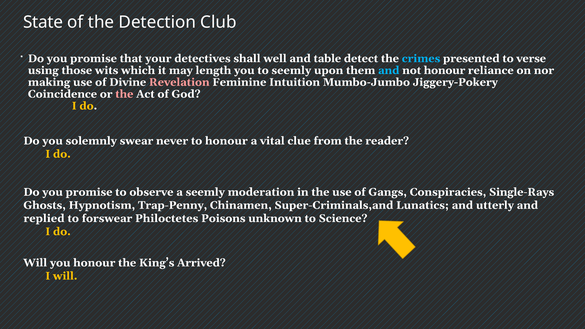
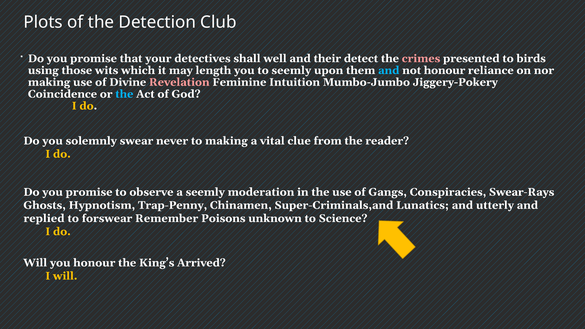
State: State -> Plots
table: table -> their
crimes colour: light blue -> pink
verse: verse -> birds
the at (124, 94) colour: pink -> light blue
to honour: honour -> making
Single-Rays: Single-Rays -> Swear-Rays
Philoctetes: Philoctetes -> Remember
